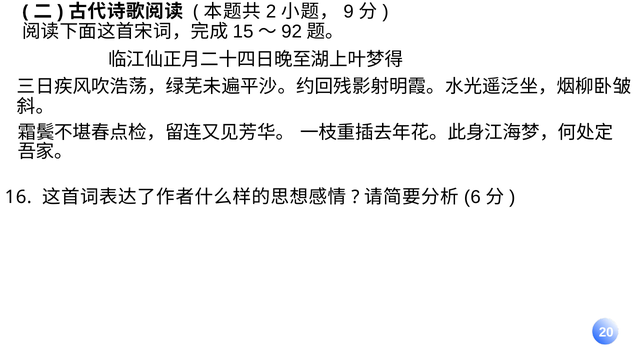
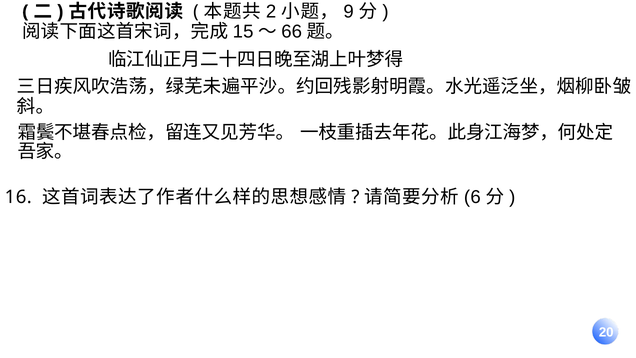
92: 92 -> 66
